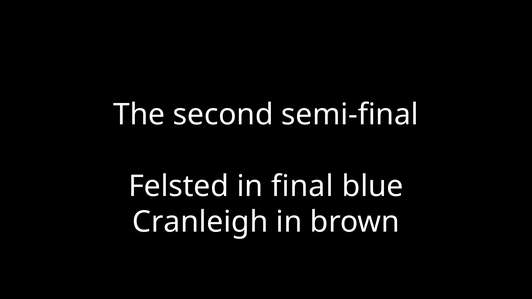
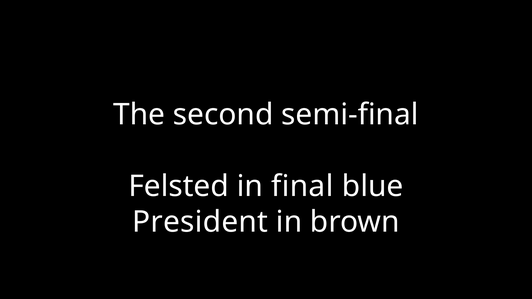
Cranleigh: Cranleigh -> President
